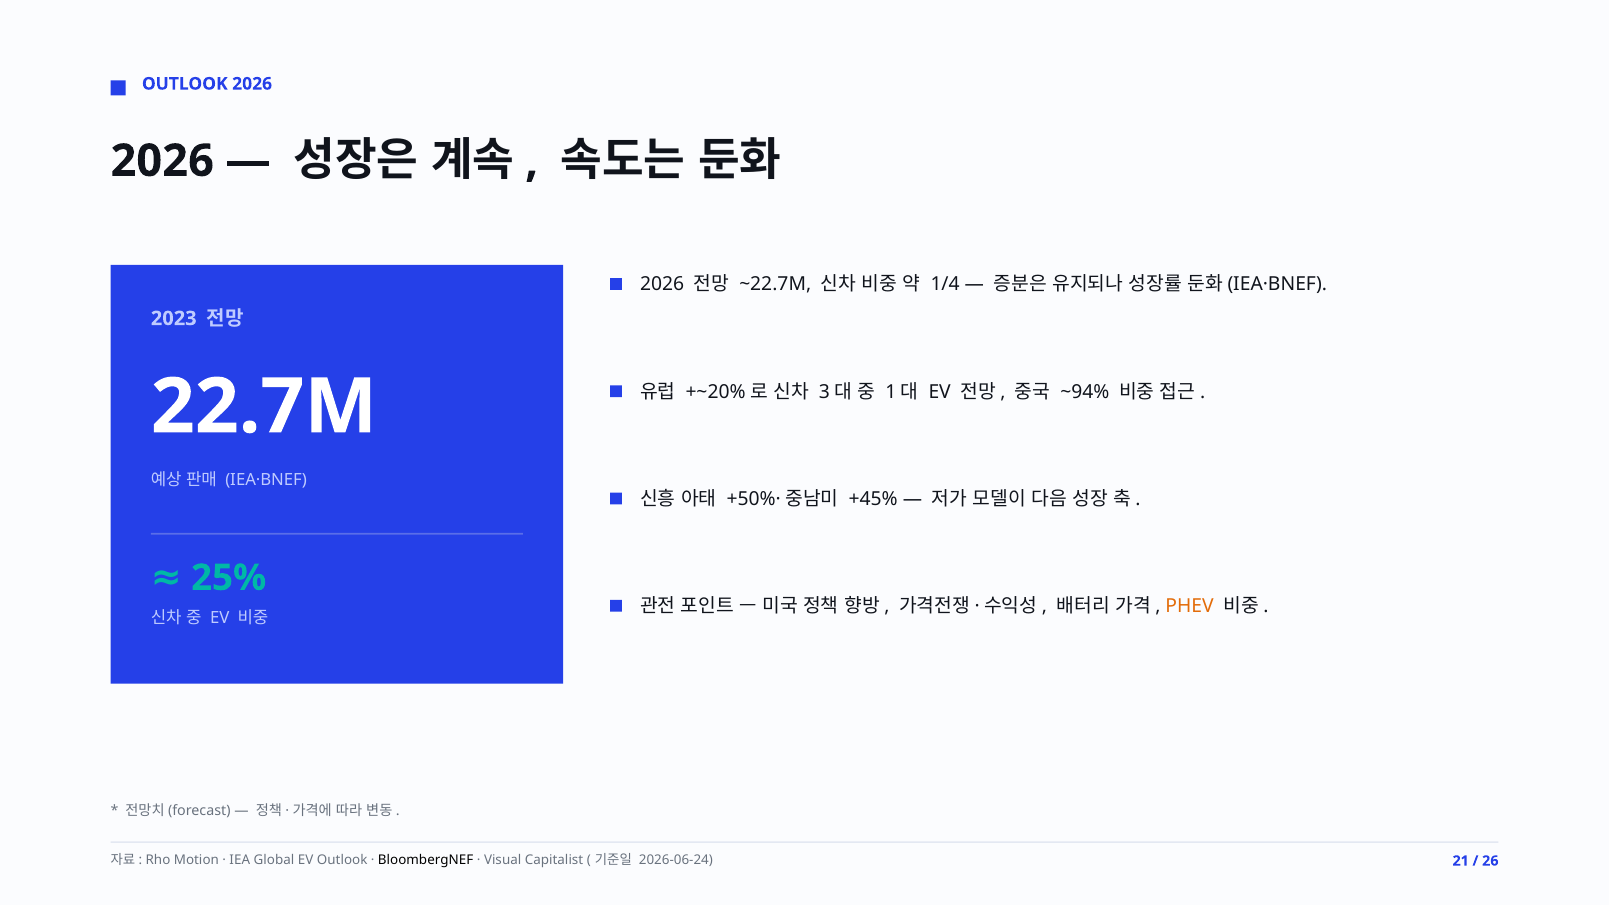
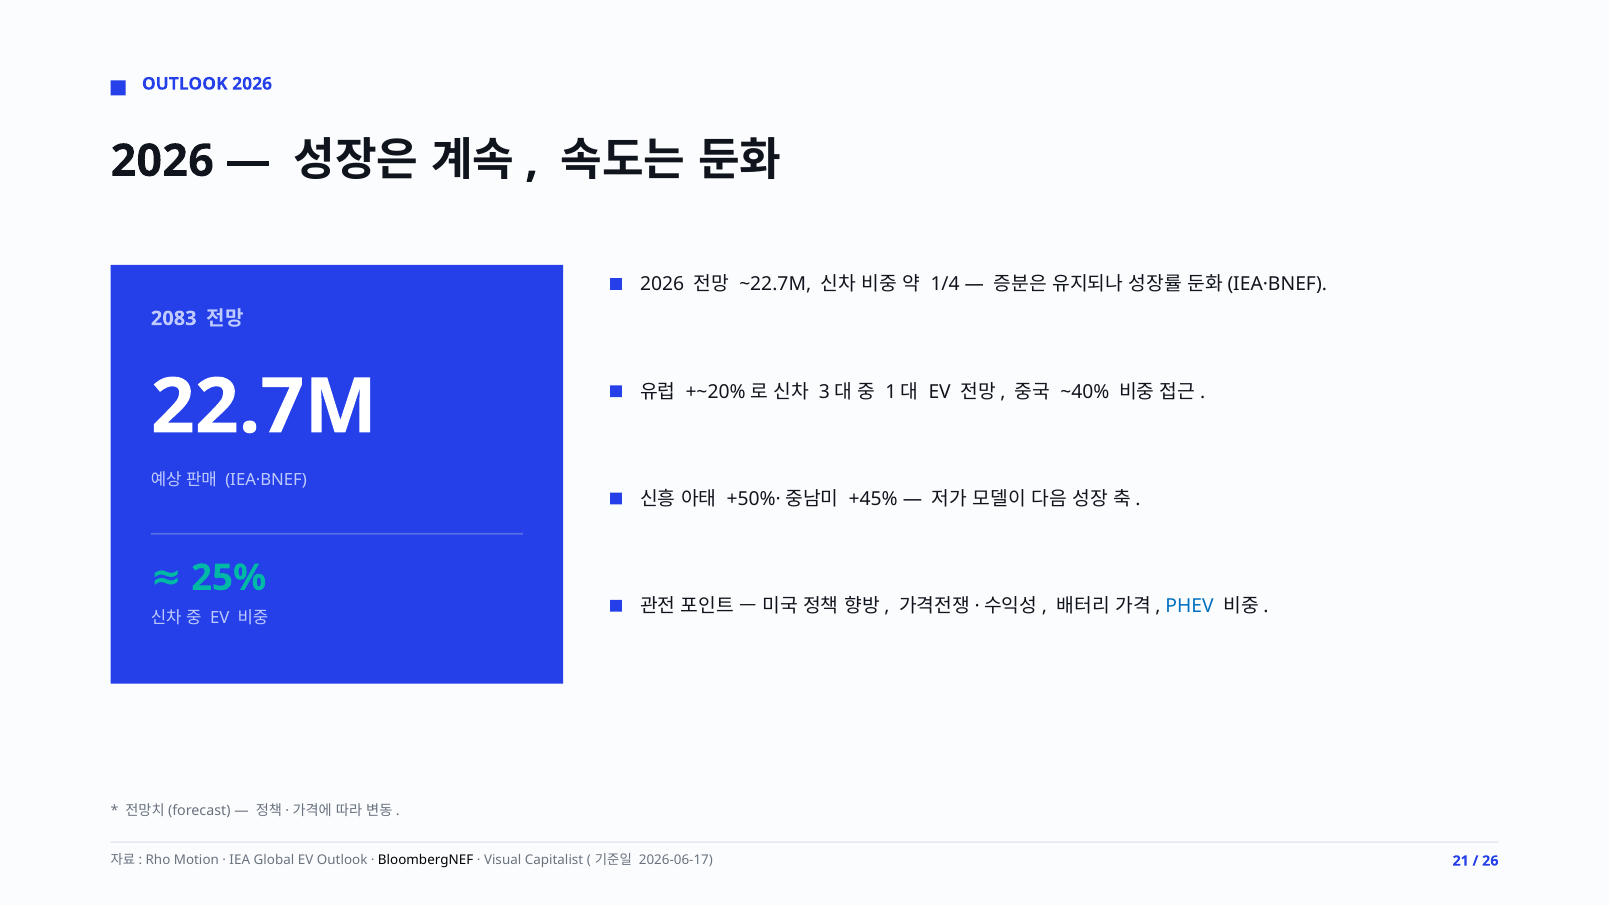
2023: 2023 -> 2083
~94%: ~94% -> ~40%
PHEV colour: orange -> blue
2026-06-24: 2026-06-24 -> 2026-06-17
